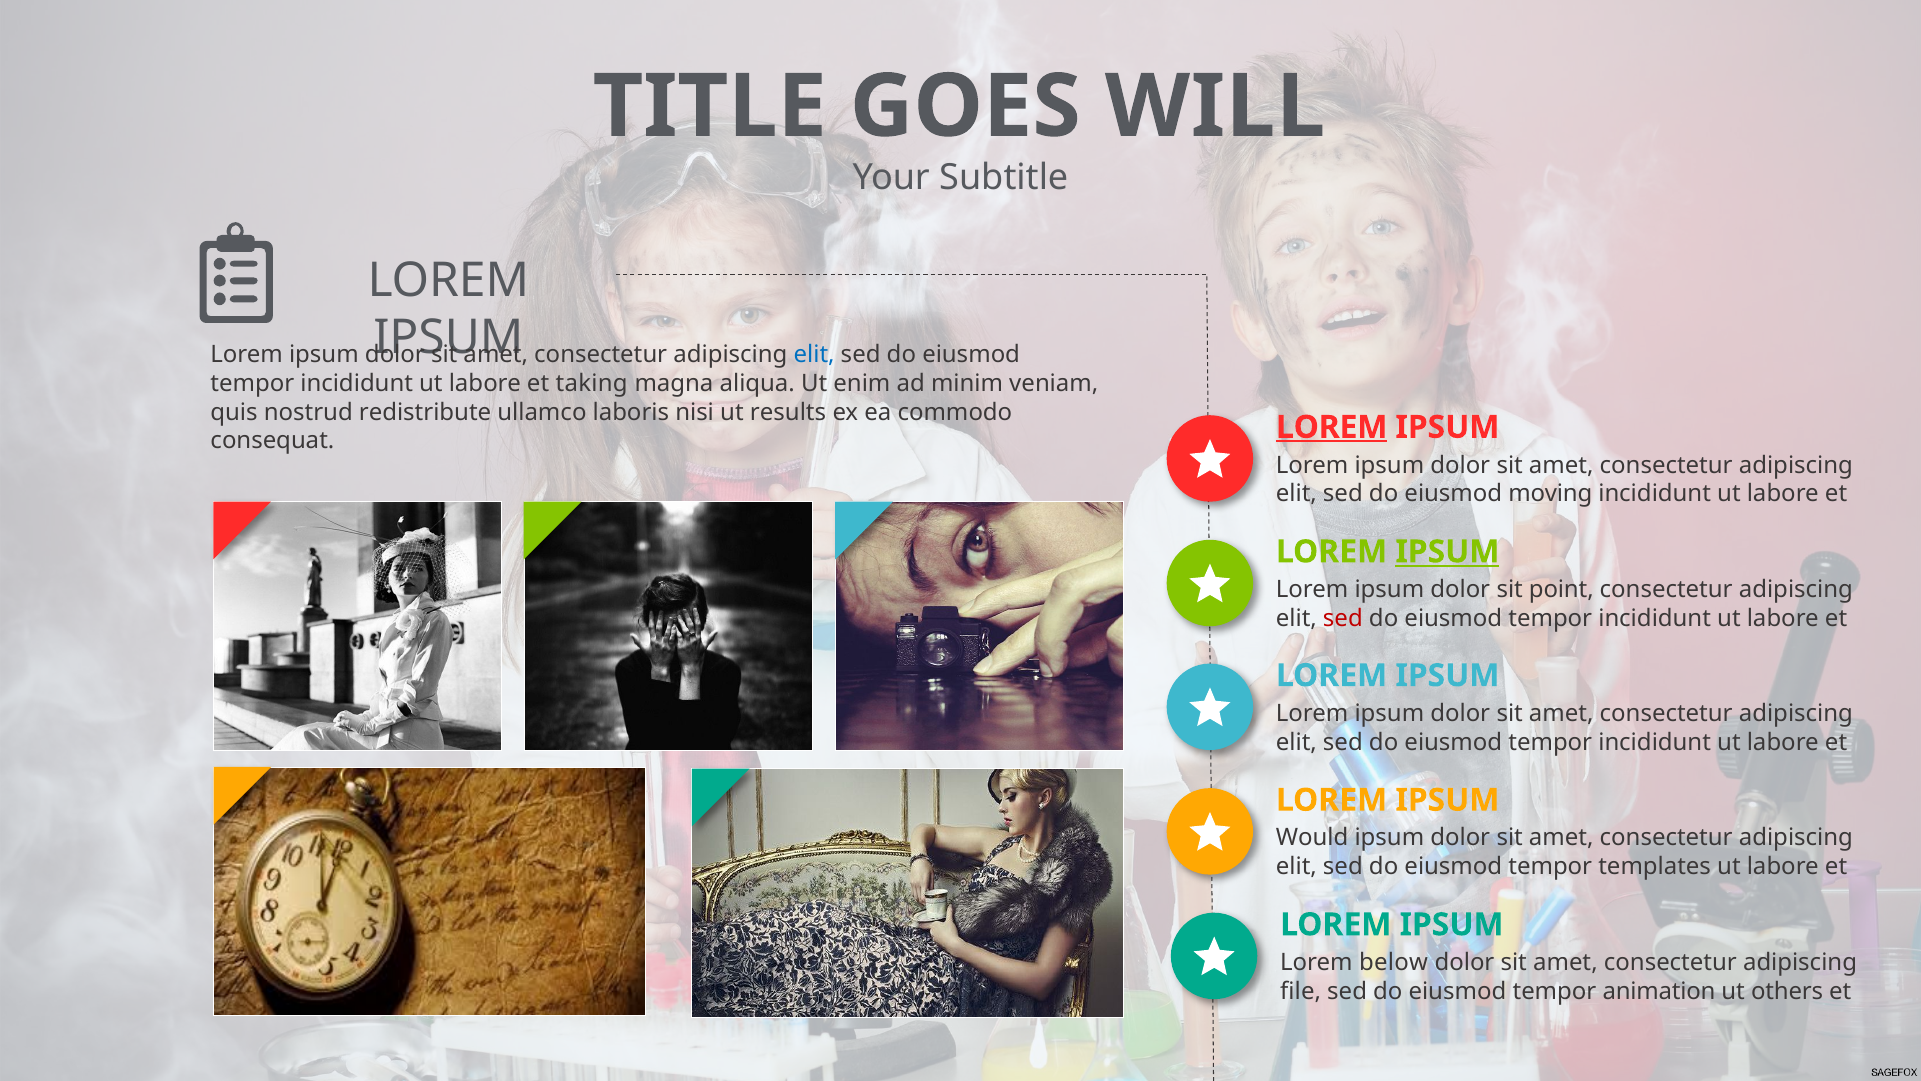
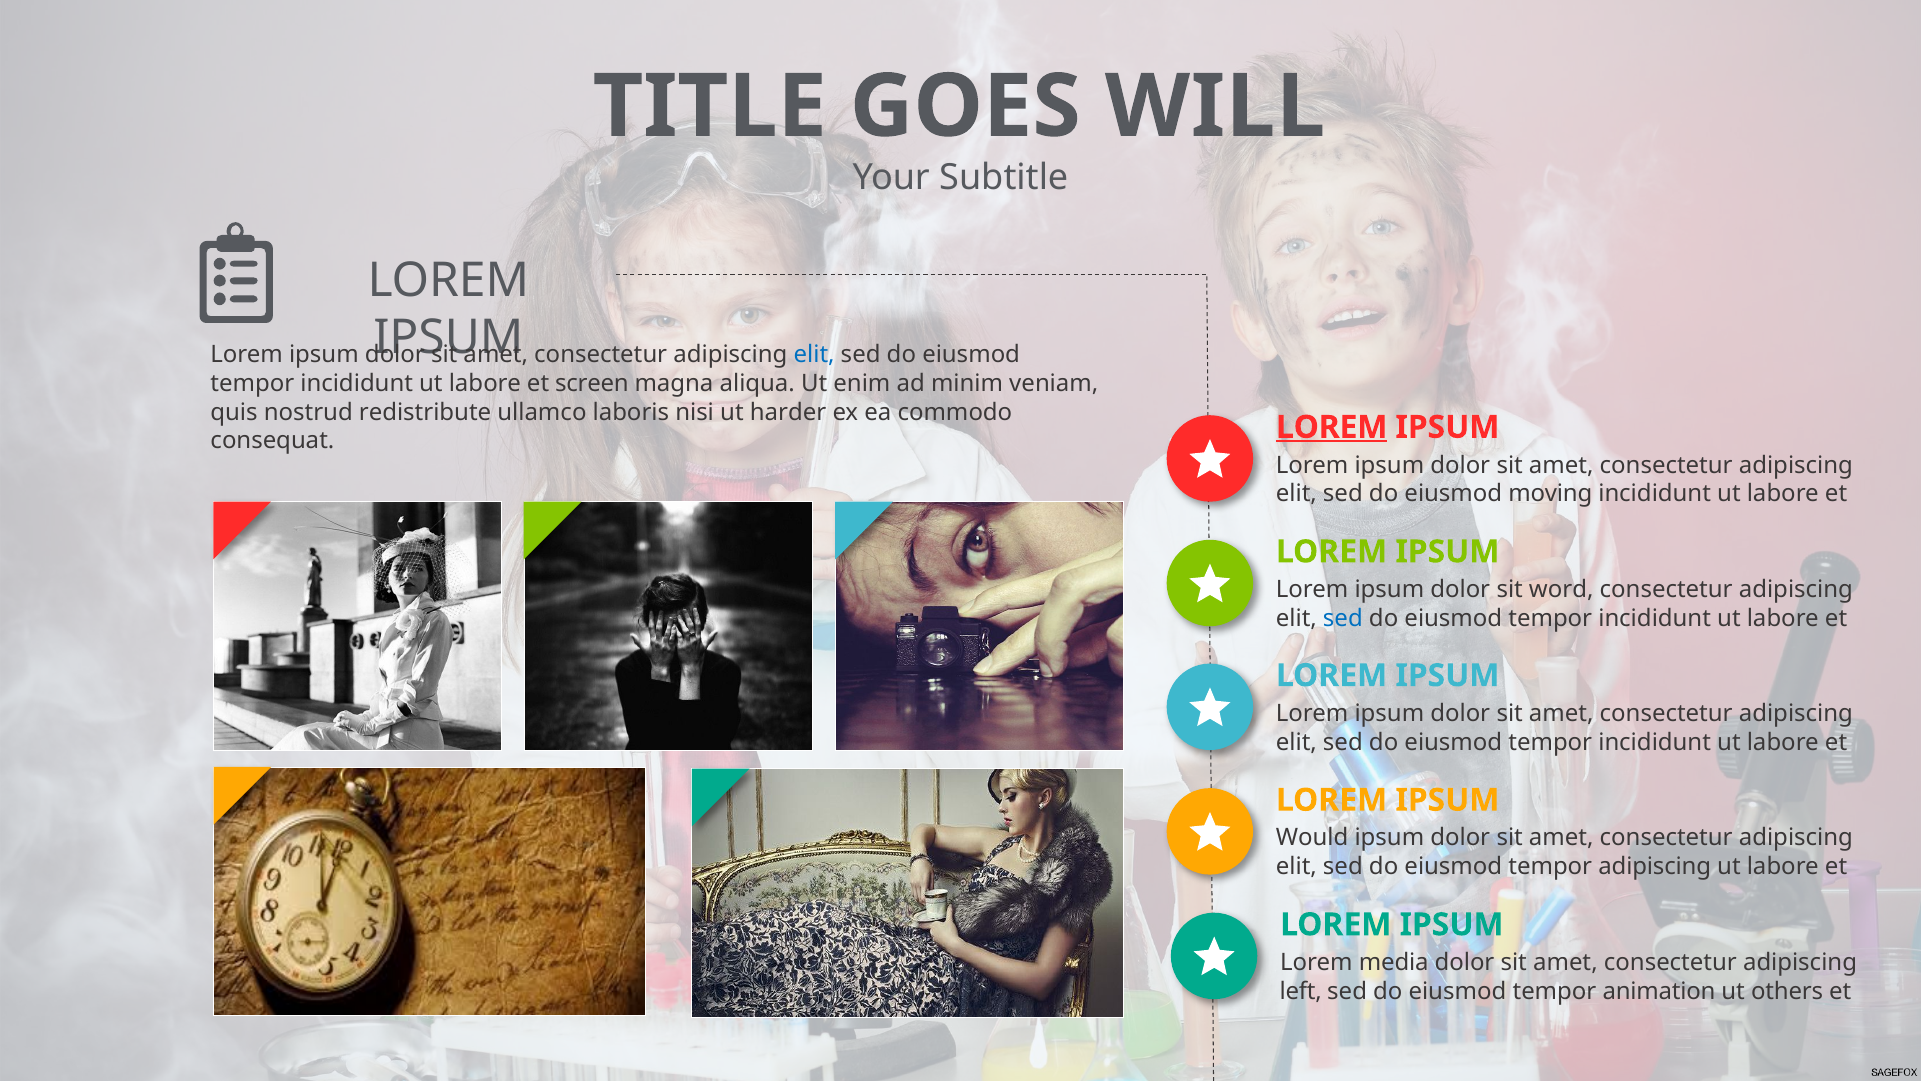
taking: taking -> screen
results: results -> harder
IPSUM at (1447, 552) underline: present -> none
point: point -> word
sed at (1343, 618) colour: red -> blue
tempor templates: templates -> adipiscing
below: below -> media
file: file -> left
